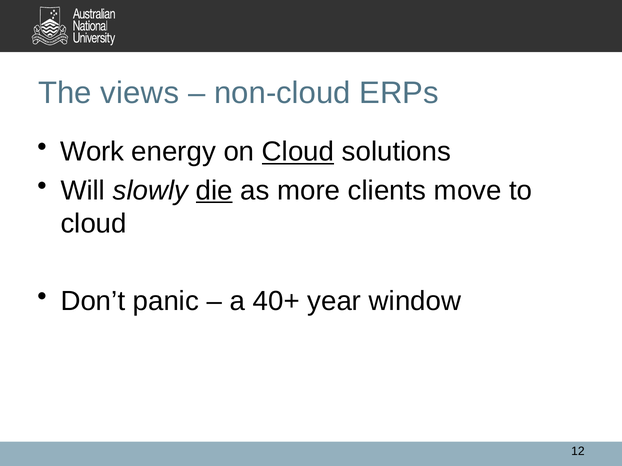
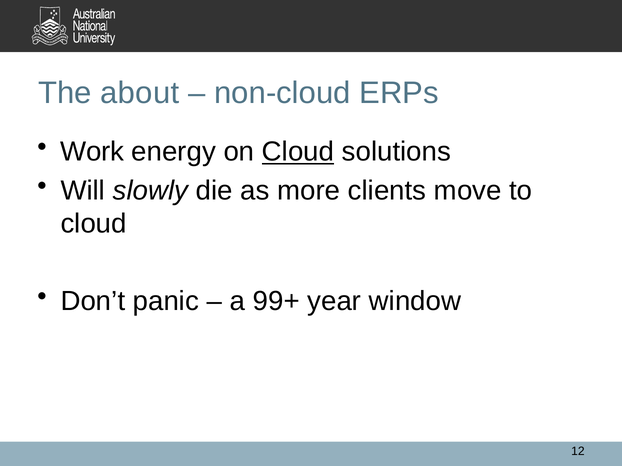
views: views -> about
die underline: present -> none
40+: 40+ -> 99+
